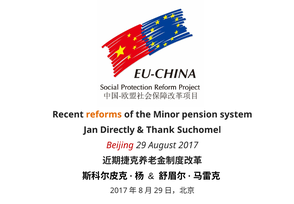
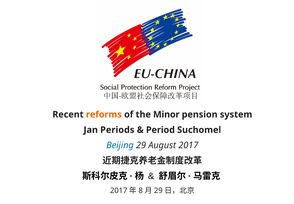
Directly: Directly -> Periods
Thank: Thank -> Period
Beijing colour: red -> blue
